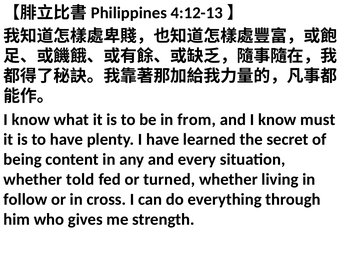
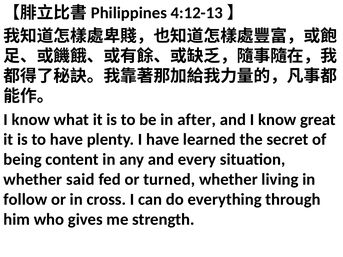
from: from -> after
must: must -> great
told: told -> said
